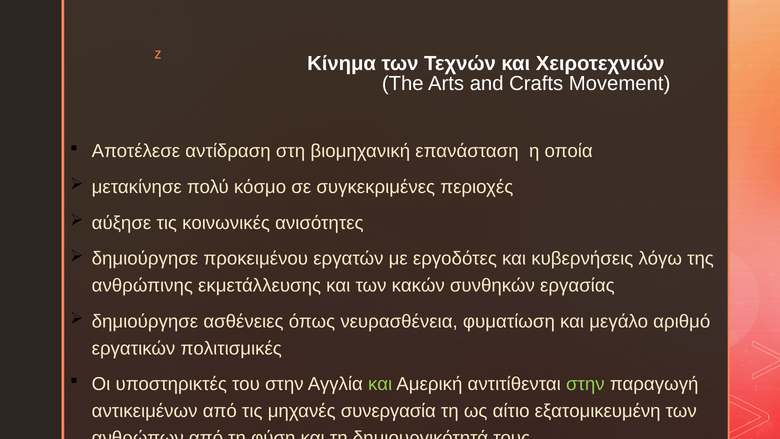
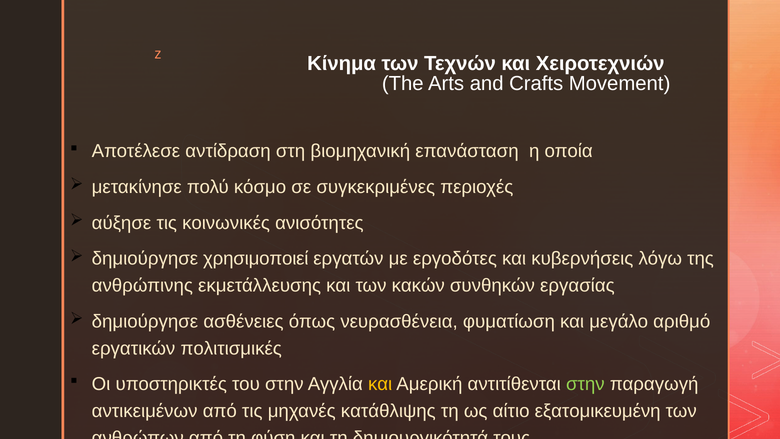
προκειμένου: προκειμένου -> χρησιμοποιεί
και at (380, 384) colour: light green -> yellow
συνεργασία: συνεργασία -> κατάθλιψης
